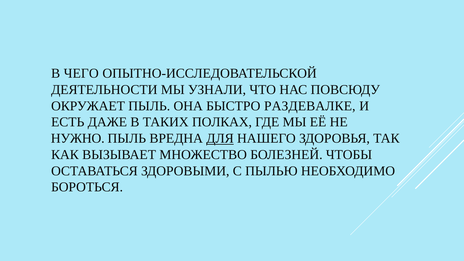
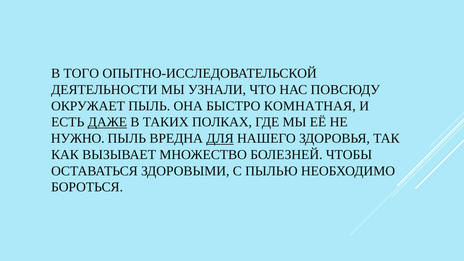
ЧЕГО: ЧЕГО -> ТОГО
РАЗДЕВАЛКЕ: РАЗДЕВАЛКЕ -> КОМНАТНАЯ
ДАЖЕ underline: none -> present
